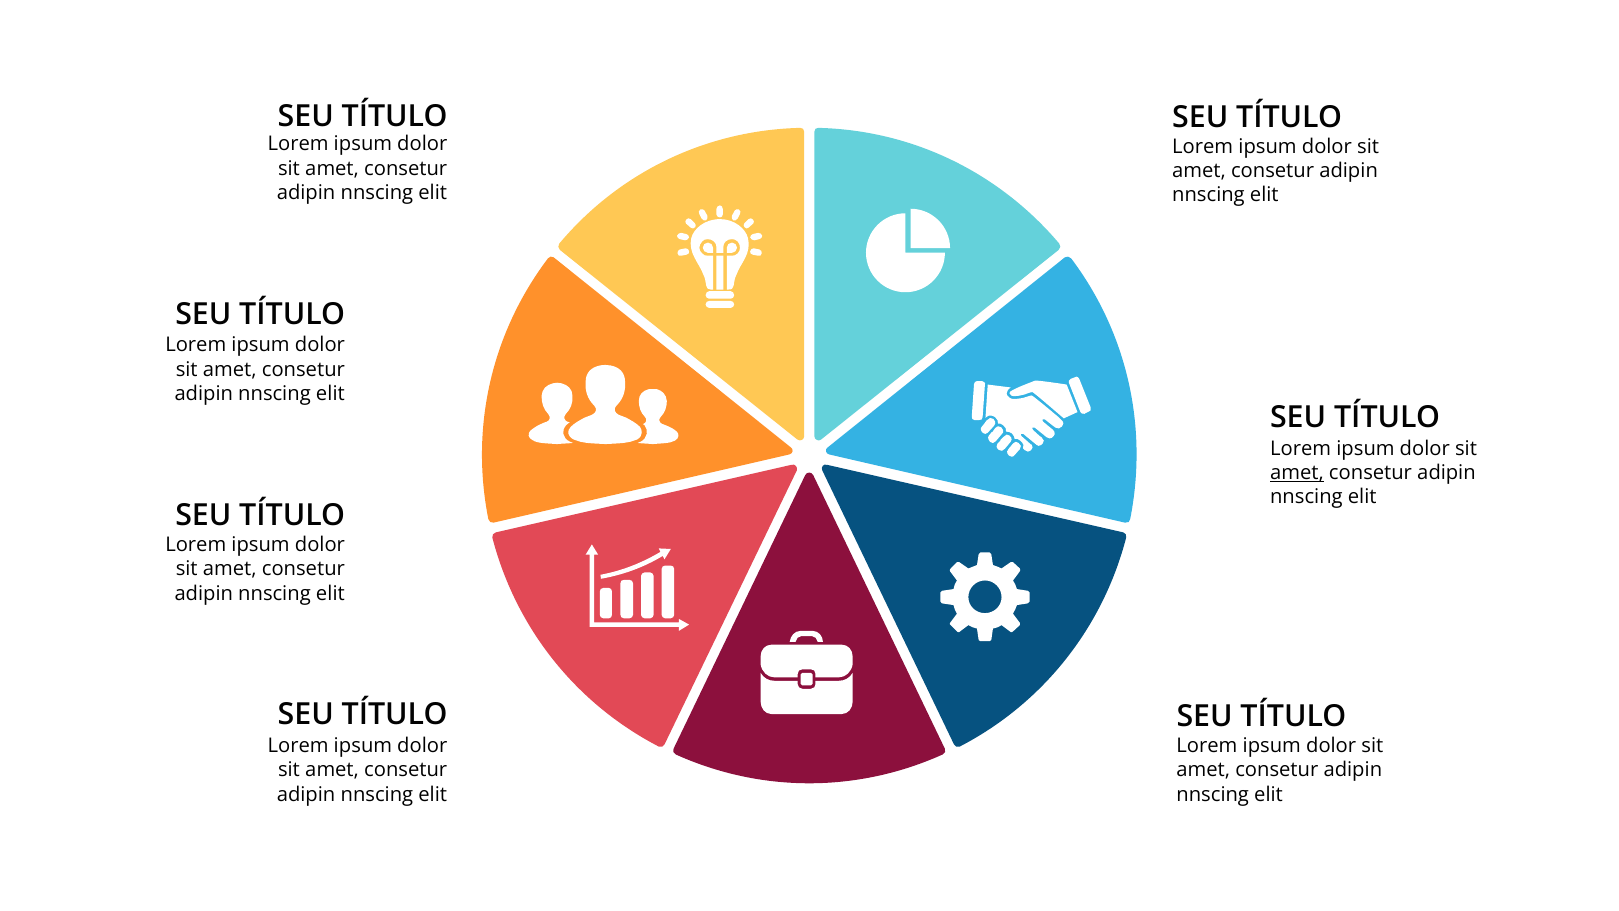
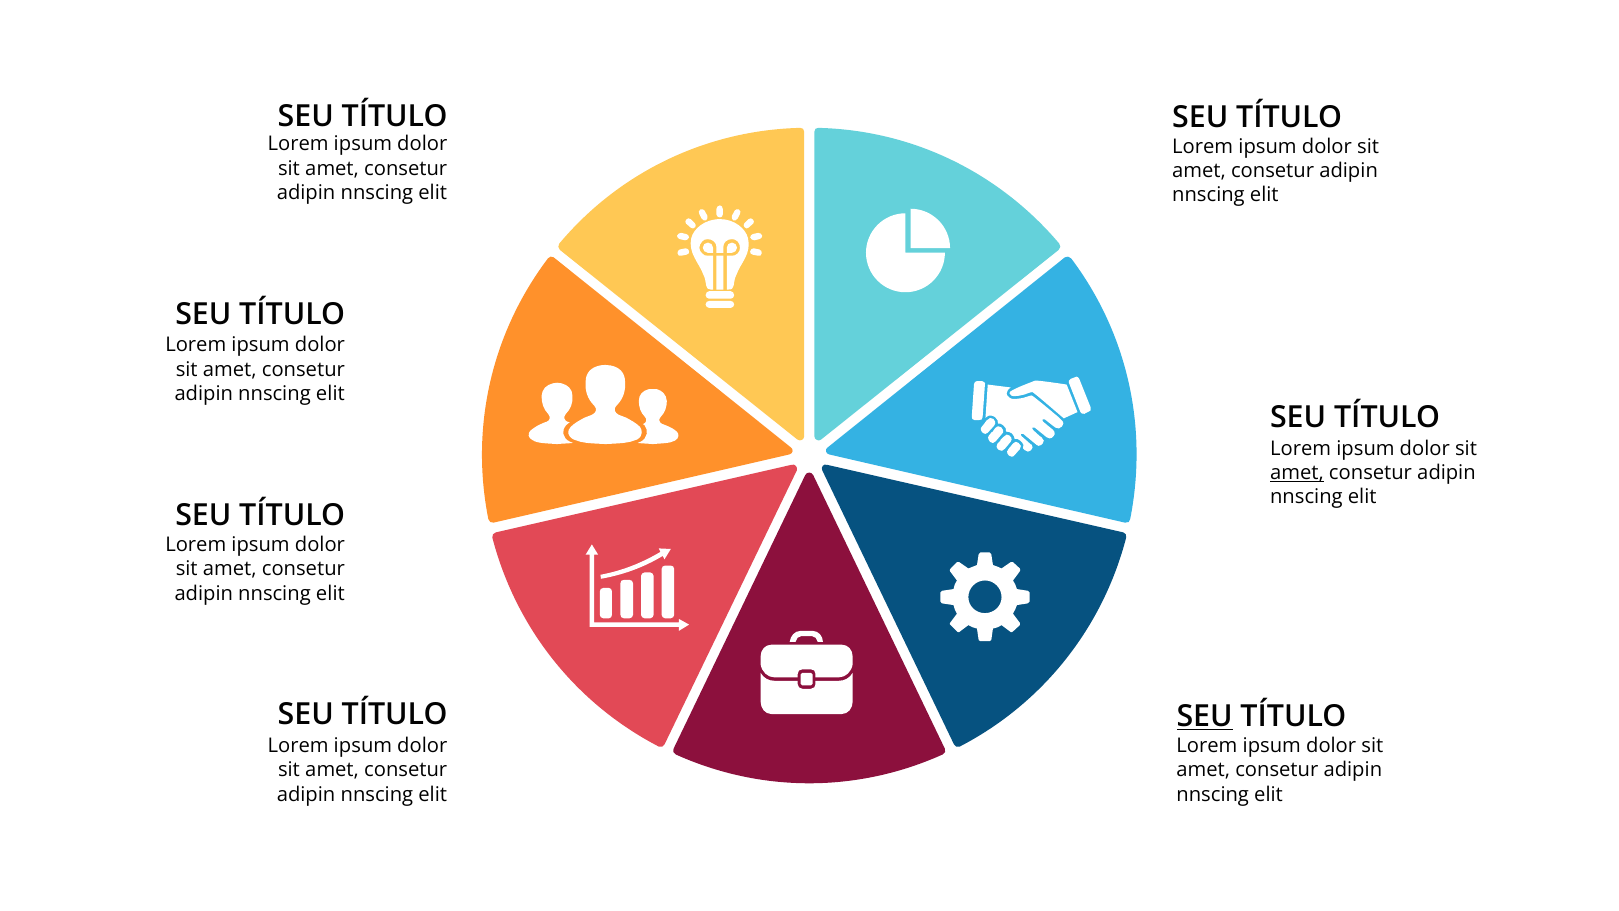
SEU at (1205, 716) underline: none -> present
